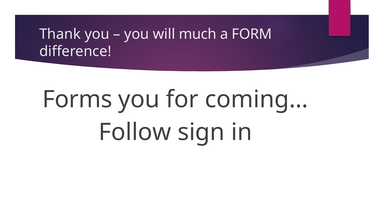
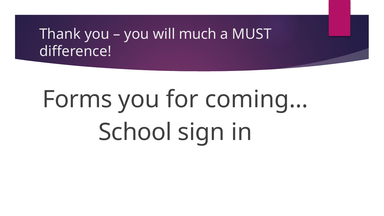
FORM: FORM -> MUST
Follow: Follow -> School
